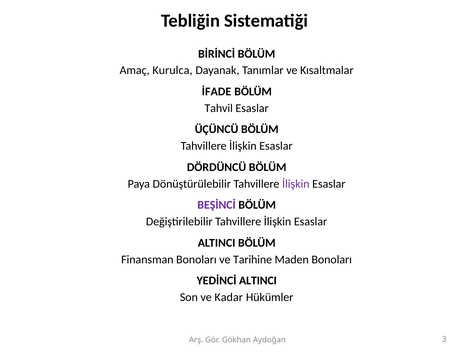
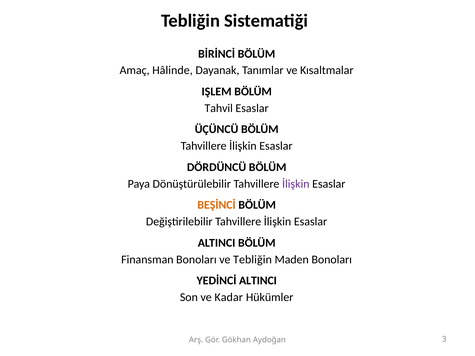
Kurulca: Kurulca -> Hâlinde
İFADE: İFADE -> IŞLEM
BEŞİNCİ colour: purple -> orange
ve Tarihine: Tarihine -> Tebliğin
